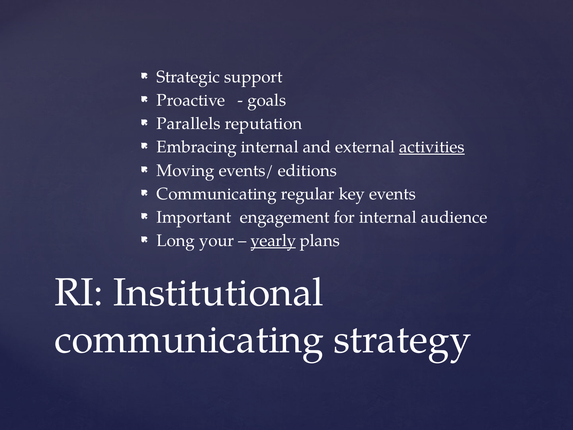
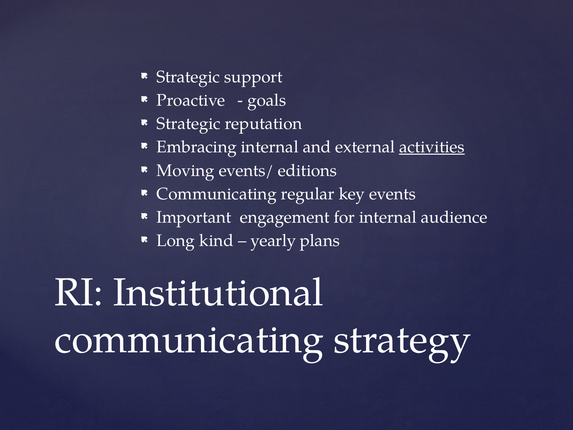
Parallels at (189, 124): Parallels -> Strategic
your: your -> kind
yearly underline: present -> none
